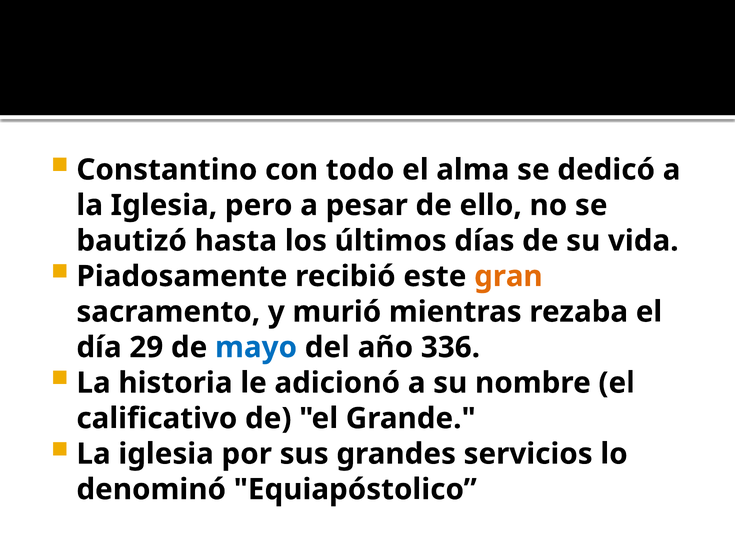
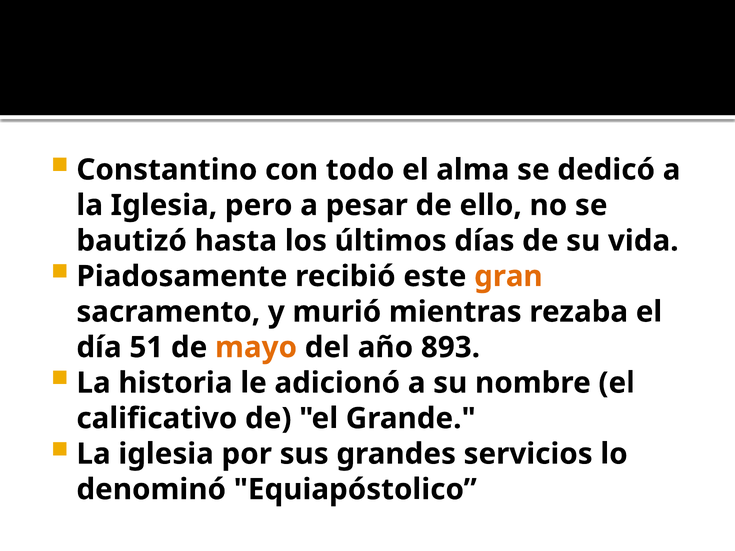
29: 29 -> 51
mayo colour: blue -> orange
336: 336 -> 893
